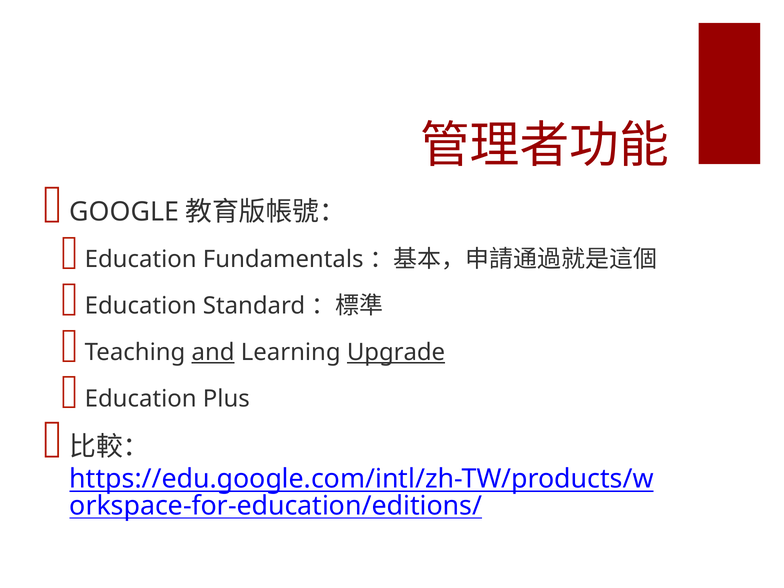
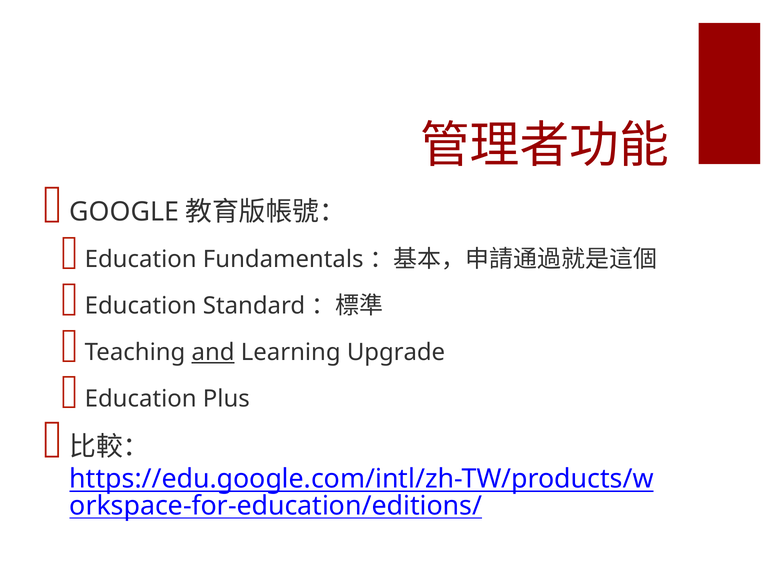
Upgrade underline: present -> none
